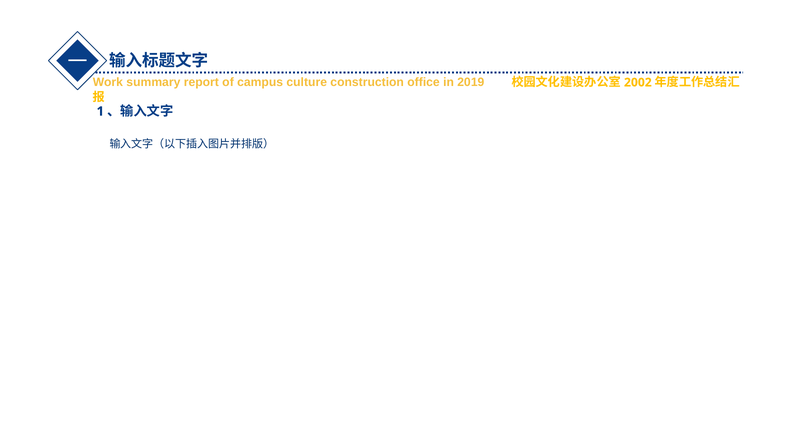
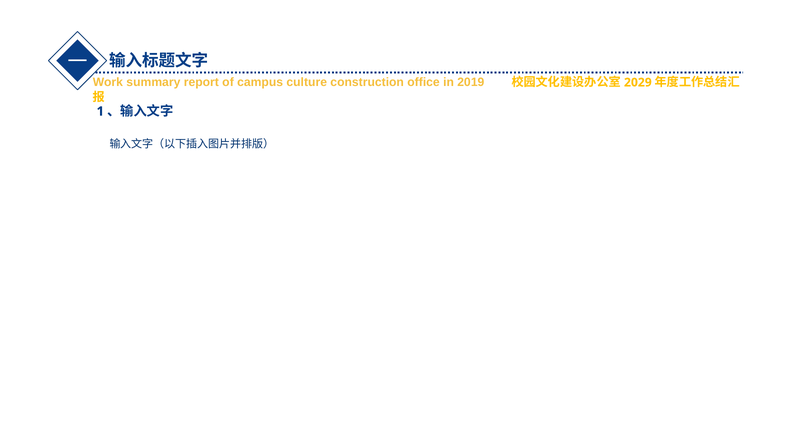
2002: 2002 -> 2029
